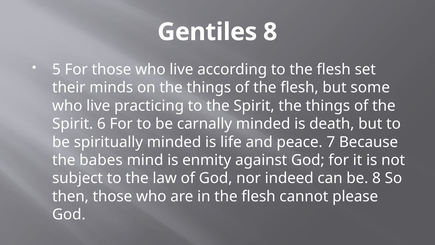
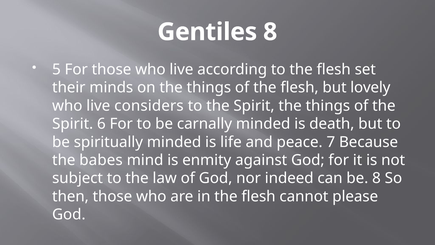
some: some -> lovely
practicing: practicing -> considers
